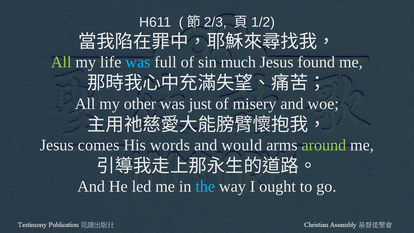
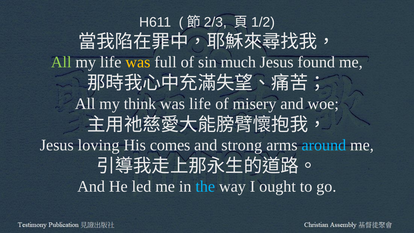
was at (138, 62) colour: light blue -> yellow
other: other -> think
was just: just -> life
comes: comes -> loving
words: words -> comes
would: would -> strong
around colour: light green -> light blue
